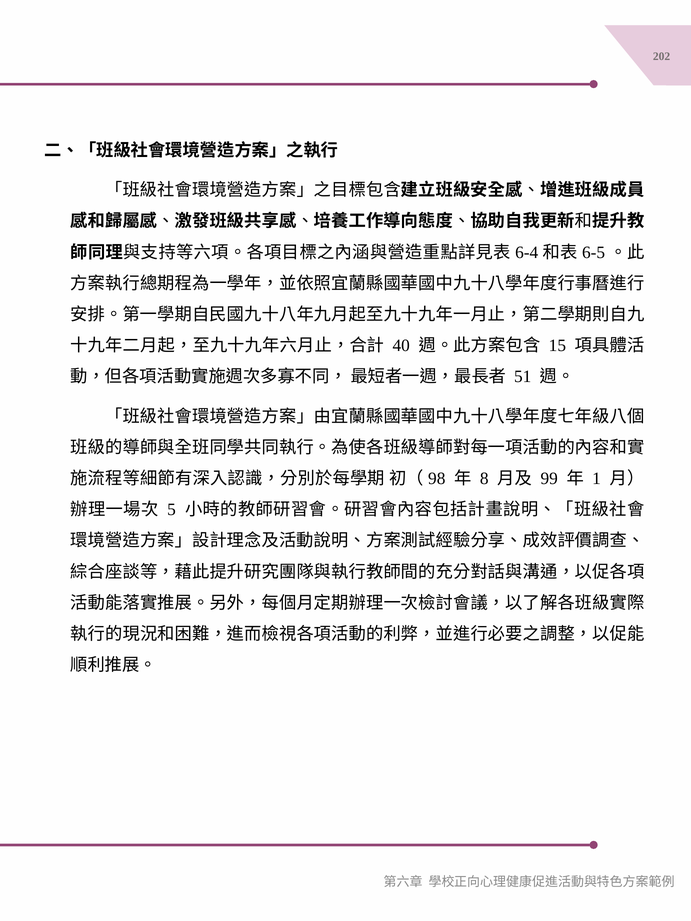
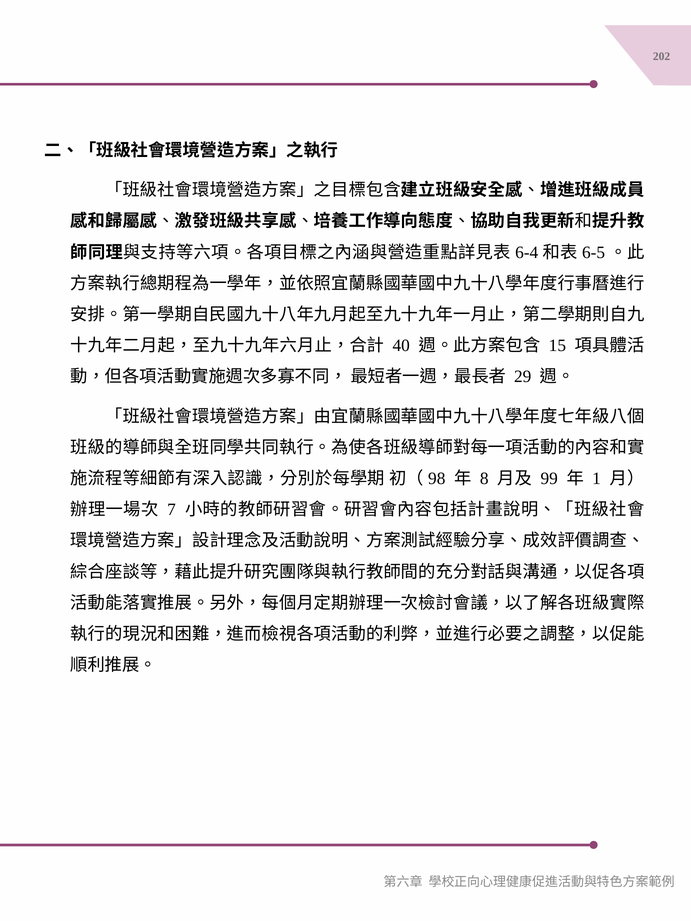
51: 51 -> 29
5: 5 -> 7
